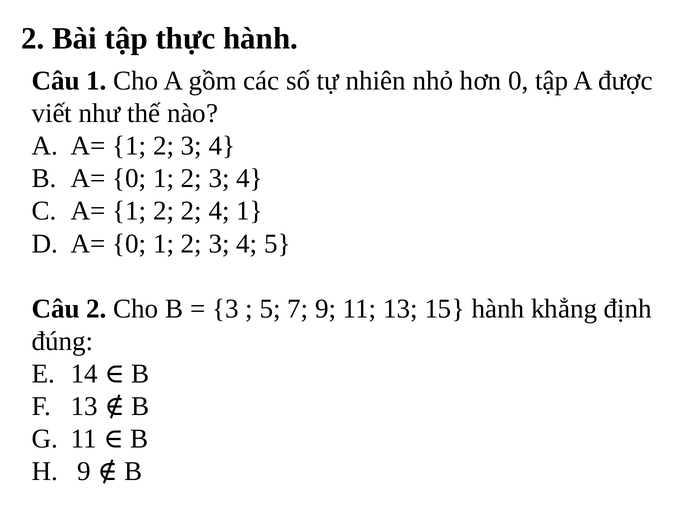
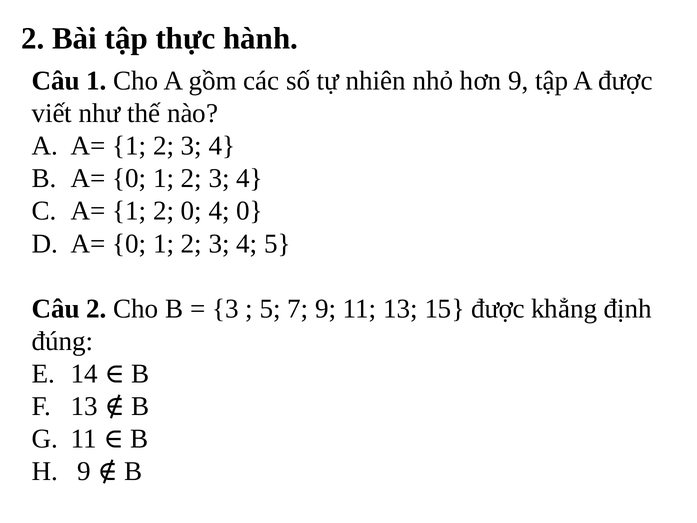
hơn 0: 0 -> 9
2 2: 2 -> 0
4 1: 1 -> 0
15 hành: hành -> được
